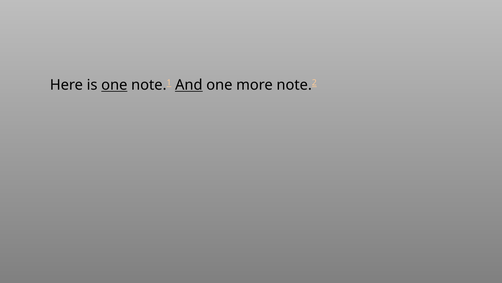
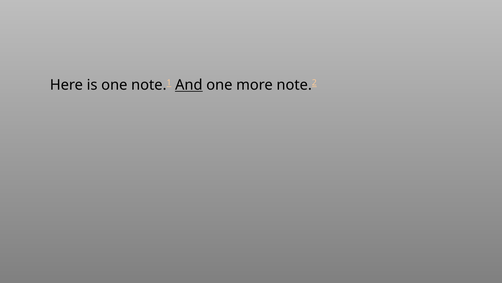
one at (114, 85) underline: present -> none
